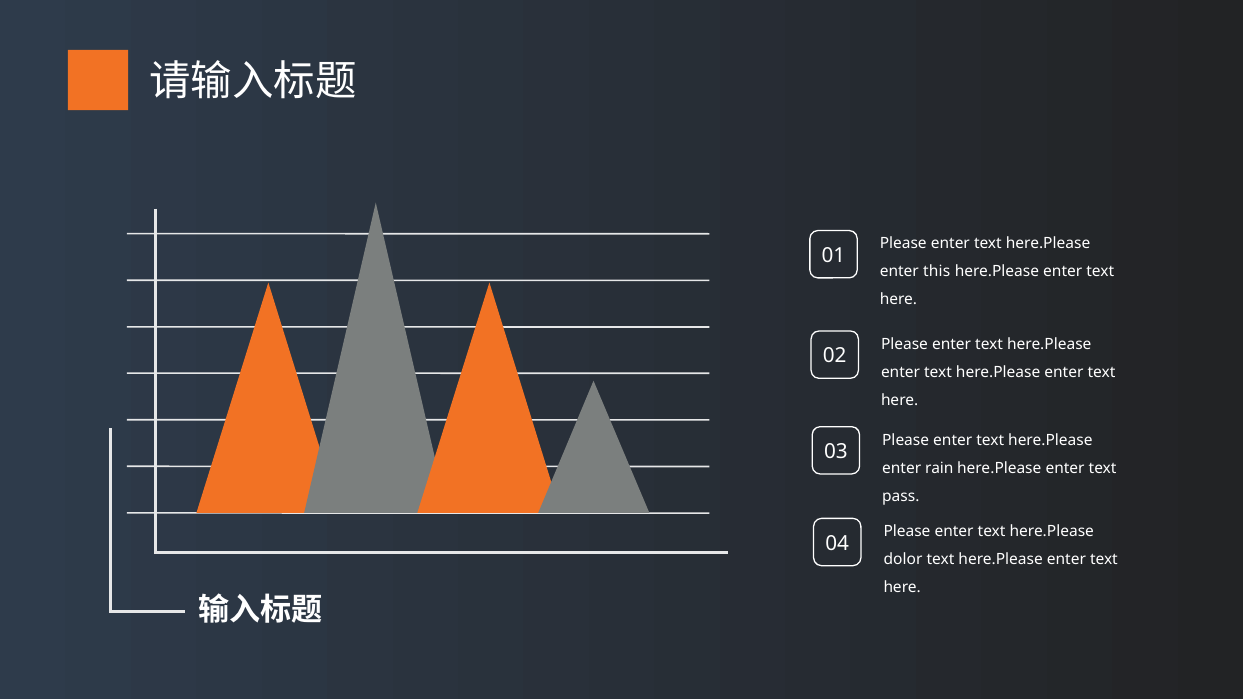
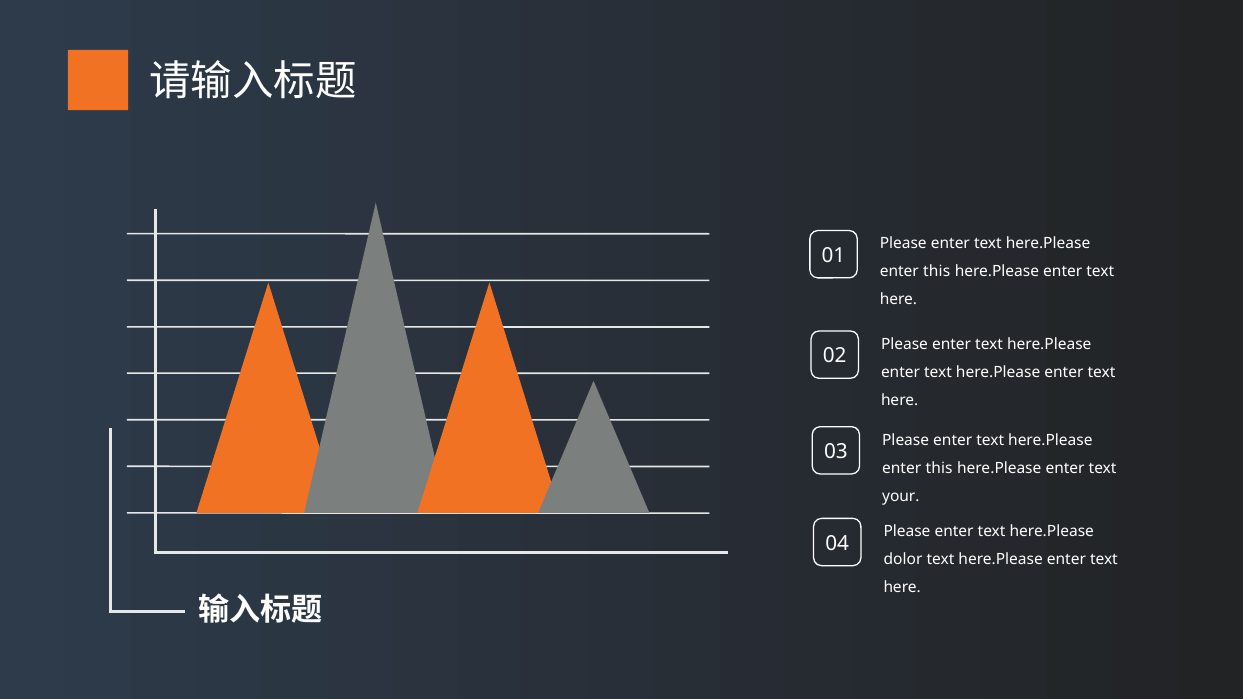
rain at (939, 468): rain -> this
pass: pass -> your
